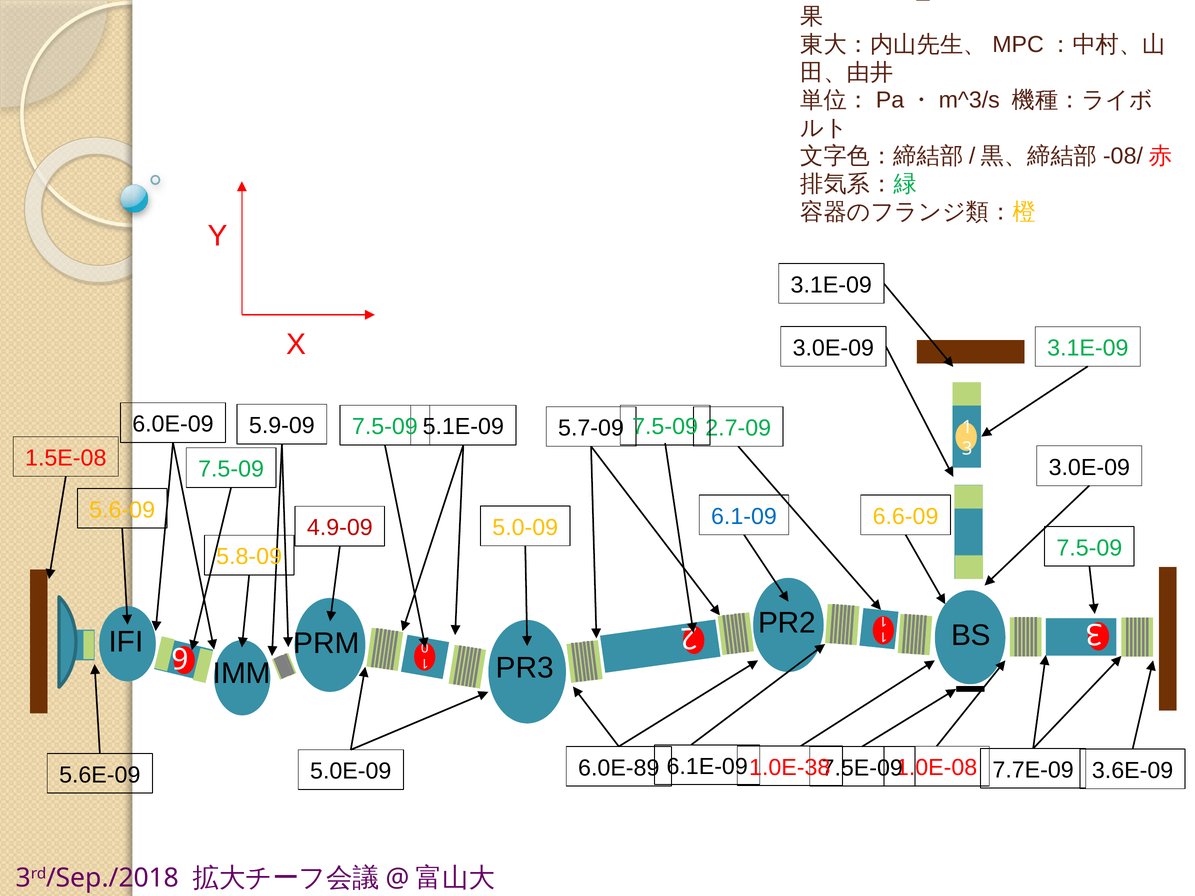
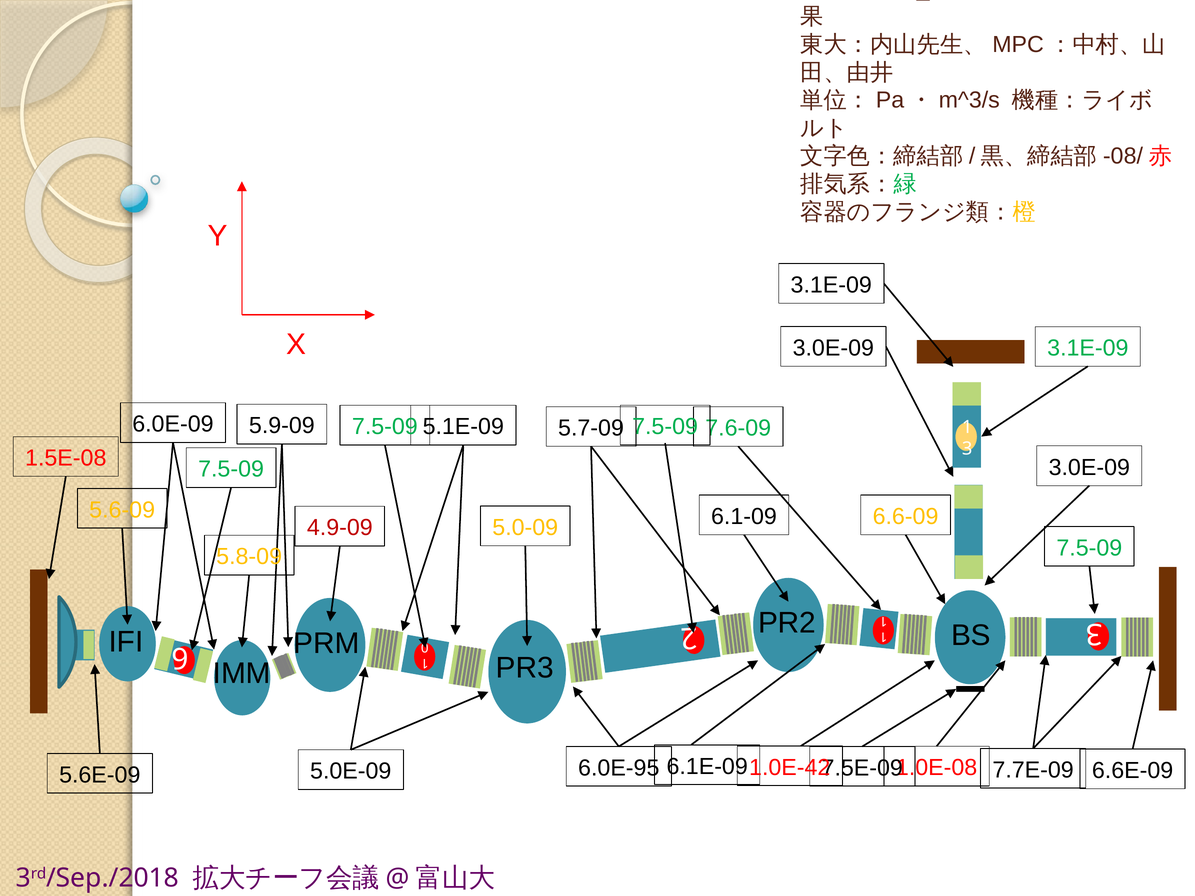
2.7-09: 2.7-09 -> 7.6-09
6.1-09 colour: blue -> black
1.0E-38: 1.0E-38 -> 1.0E-42
3.6E-09: 3.6E-09 -> 6.6E-09
6.0E-89: 6.0E-89 -> 6.0E-95
